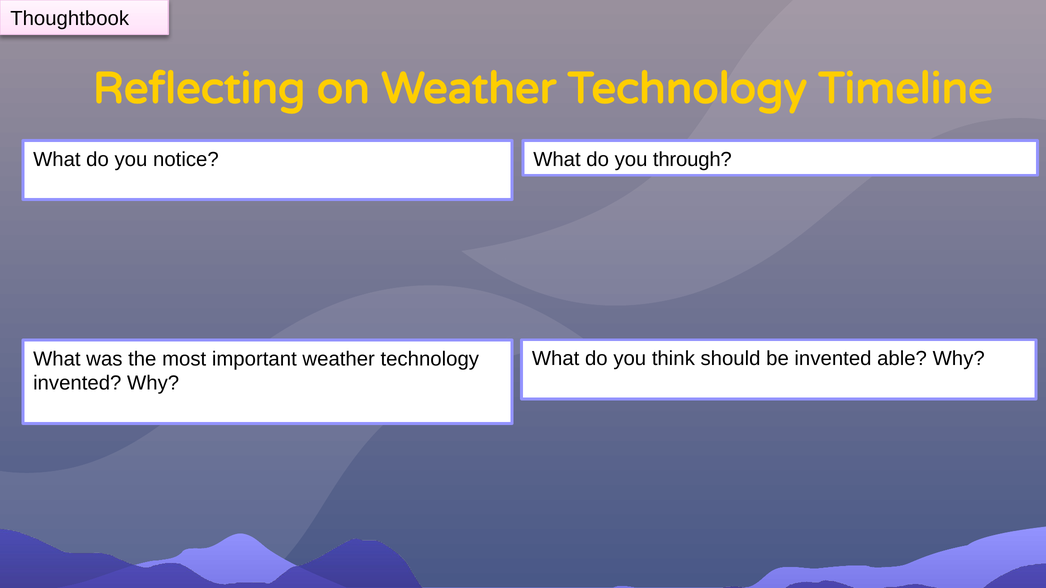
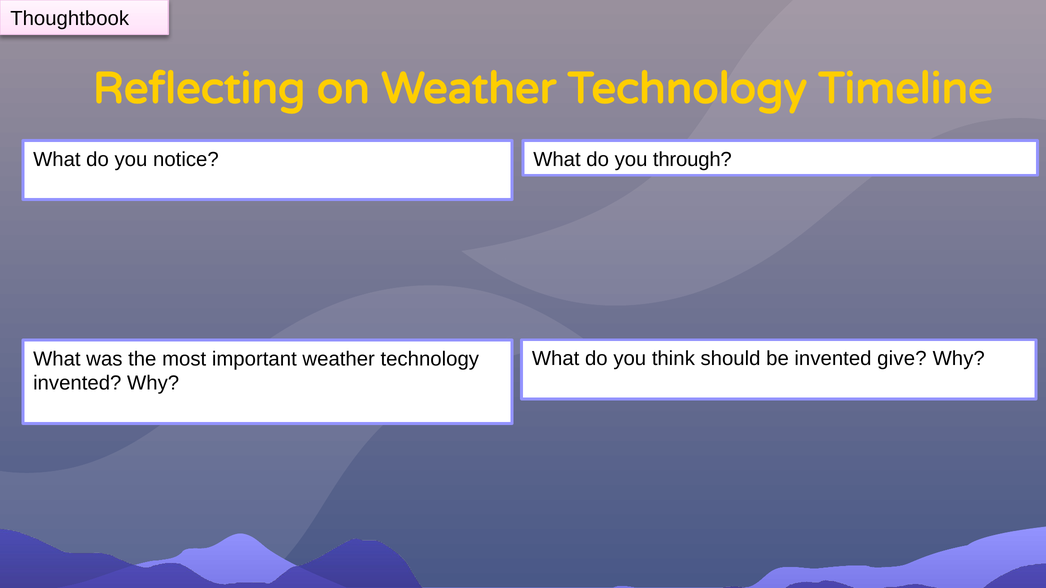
able: able -> give
